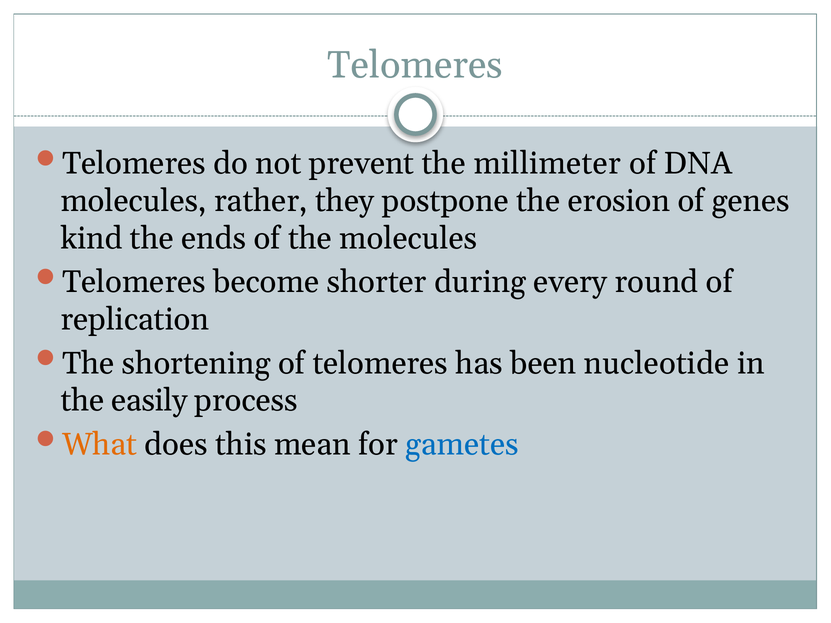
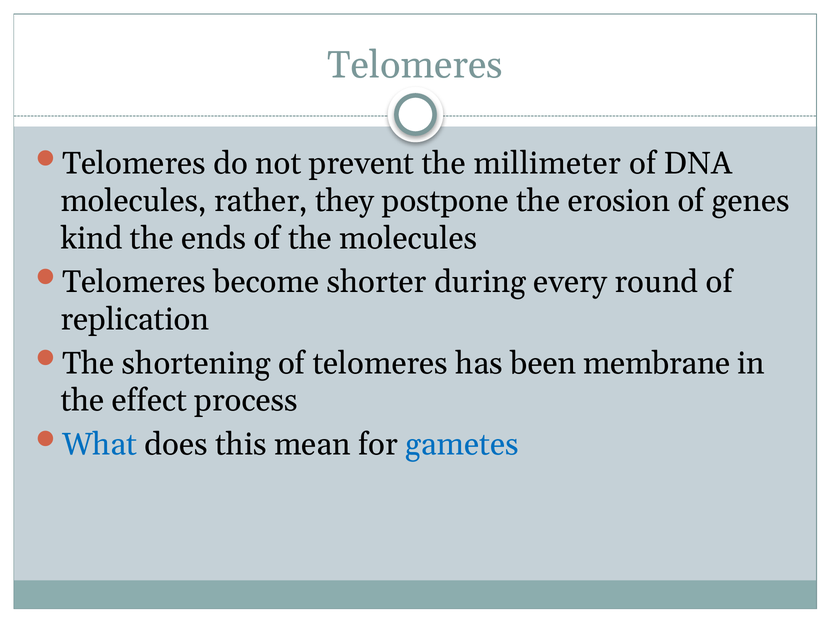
nucleotide: nucleotide -> membrane
easily: easily -> effect
What colour: orange -> blue
